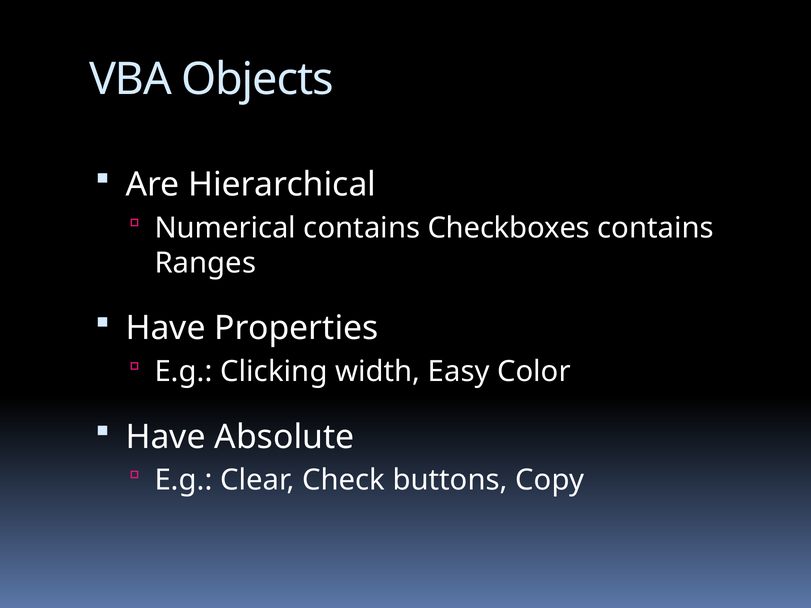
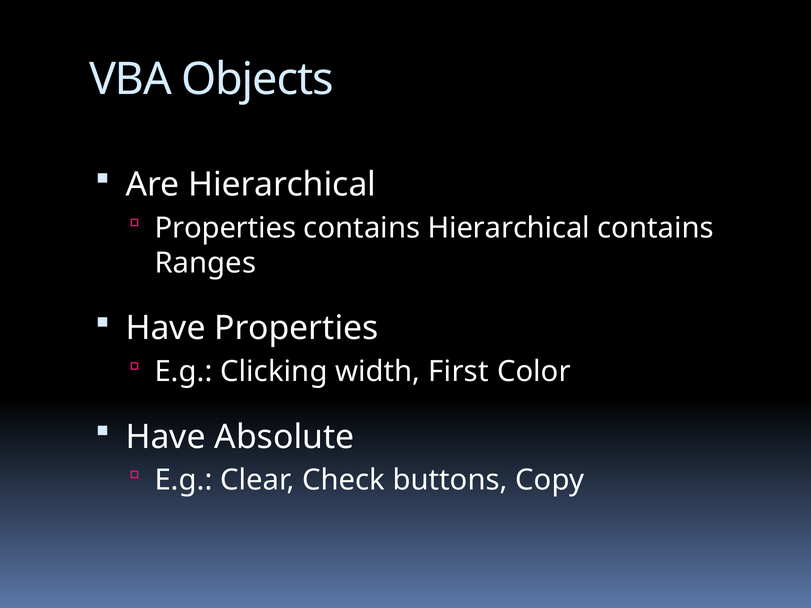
Numerical at (225, 228): Numerical -> Properties
contains Checkboxes: Checkboxes -> Hierarchical
Easy: Easy -> First
